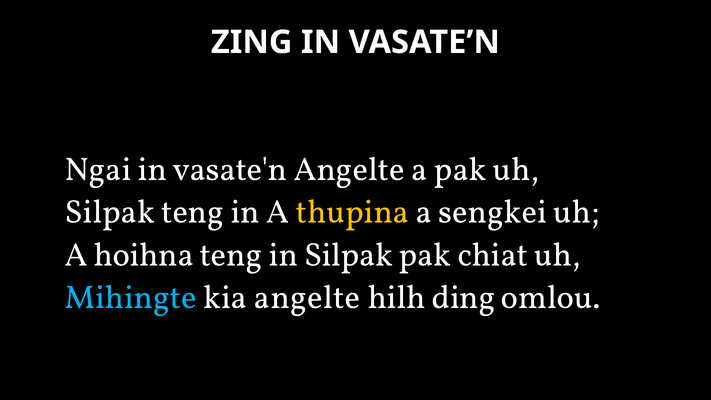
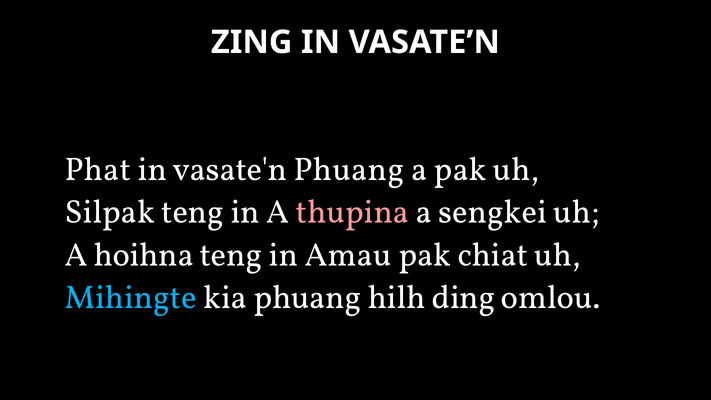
Ngai: Ngai -> Phat
vasate'n Angelte: Angelte -> Phuang
thupina colour: yellow -> pink
in Silpak: Silpak -> Amau
kia angelte: angelte -> phuang
